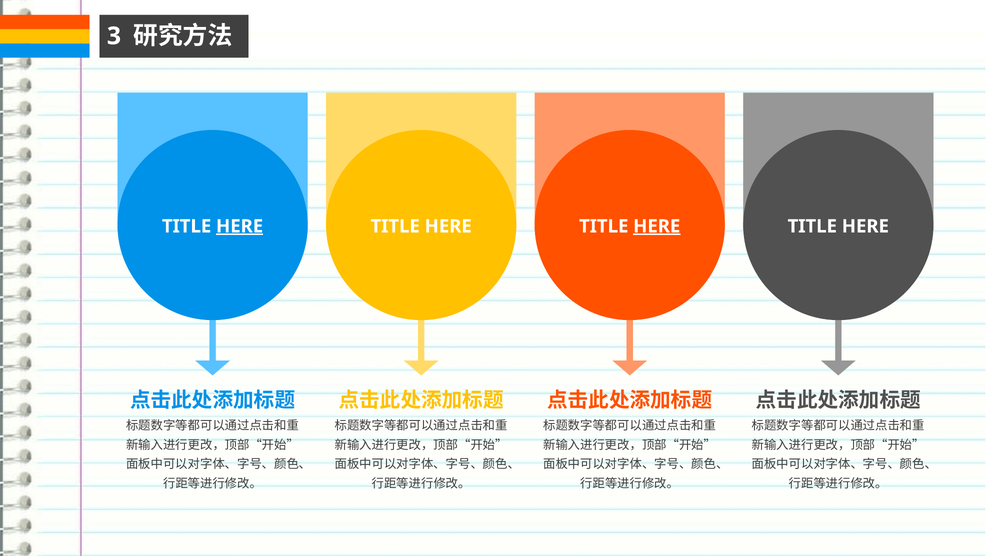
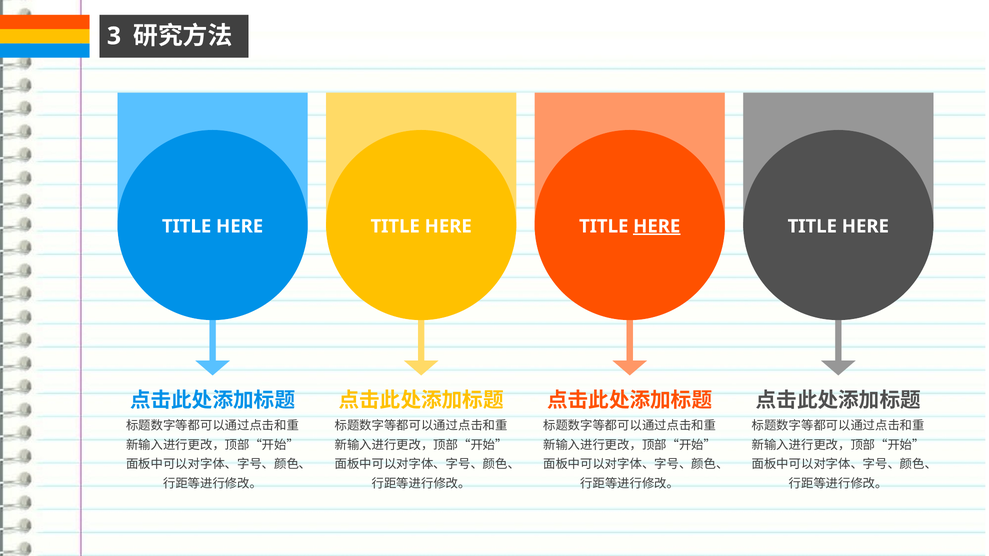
HERE at (240, 226) underline: present -> none
